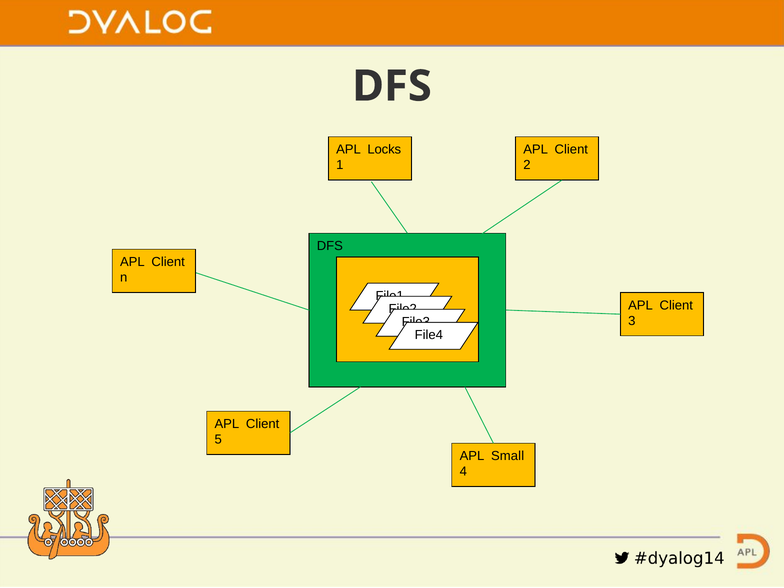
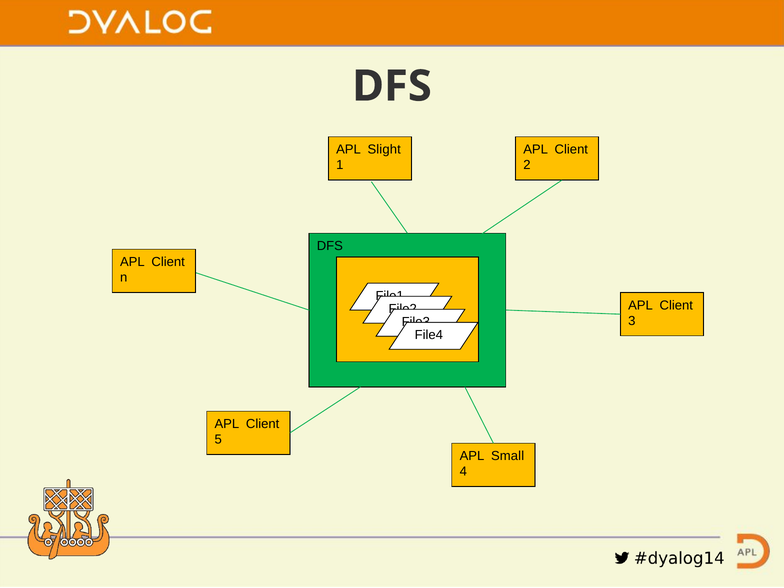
Locks: Locks -> Slight
